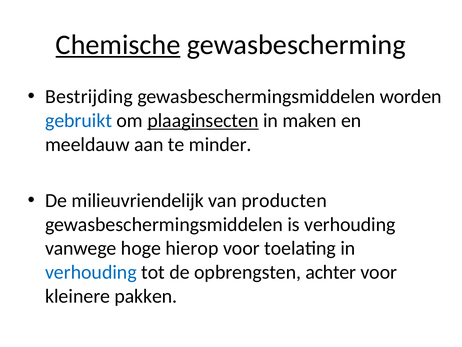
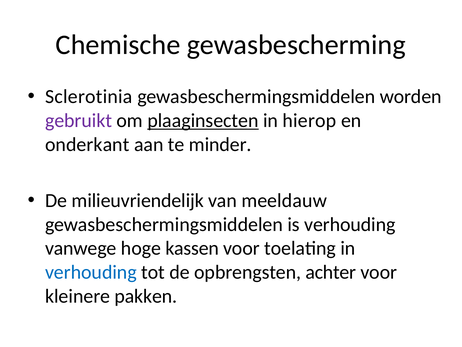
Chemische underline: present -> none
Bestrijding: Bestrijding -> Sclerotinia
gebruikt colour: blue -> purple
maken: maken -> hierop
meeldauw: meeldauw -> onderkant
producten: producten -> meeldauw
hierop: hierop -> kassen
